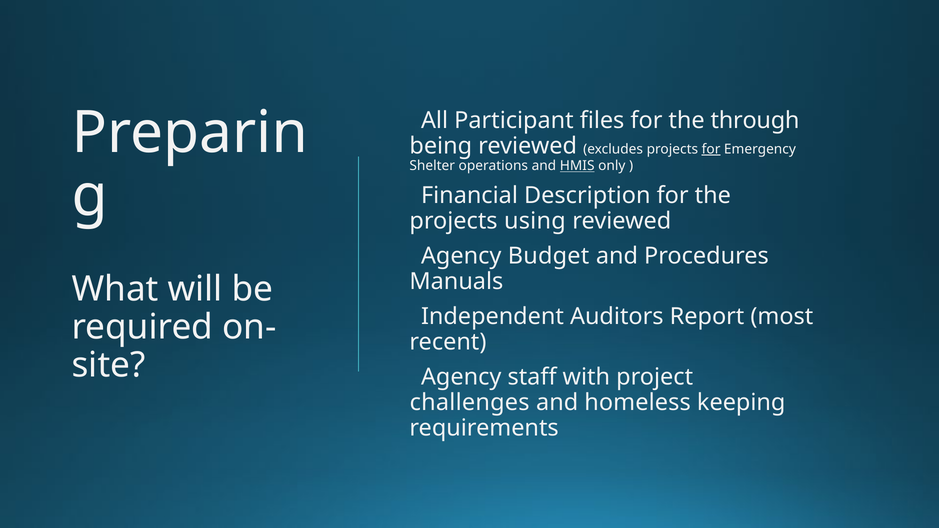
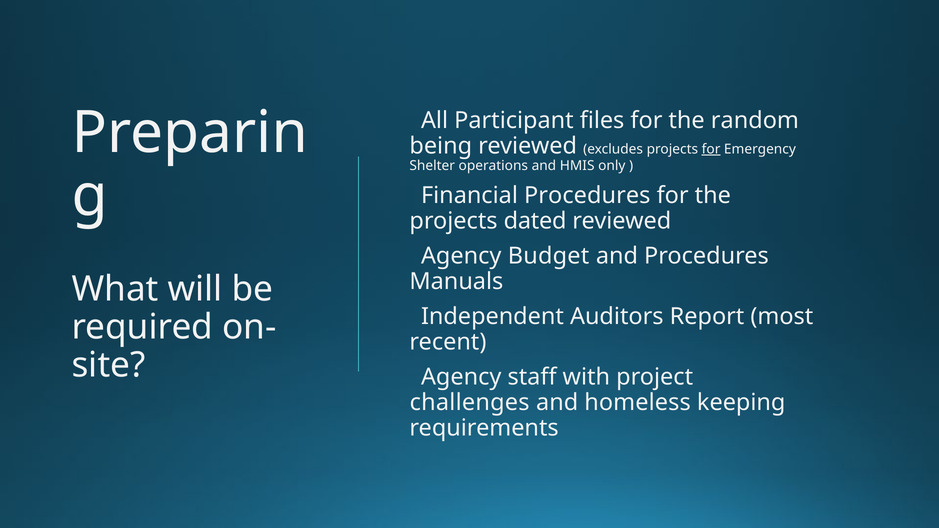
through: through -> random
HMIS underline: present -> none
Description at (587, 196): Description -> Procedures
using: using -> dated
